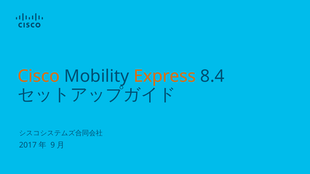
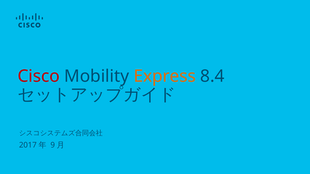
Cisco colour: orange -> red
